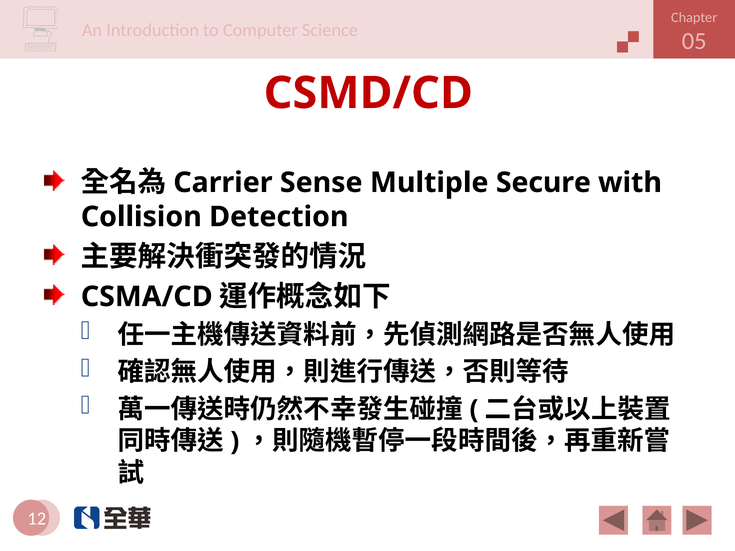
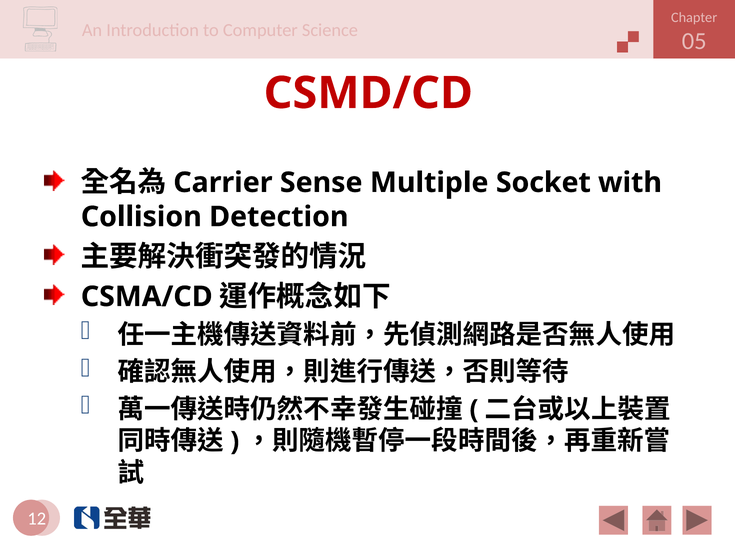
Secure: Secure -> Socket
